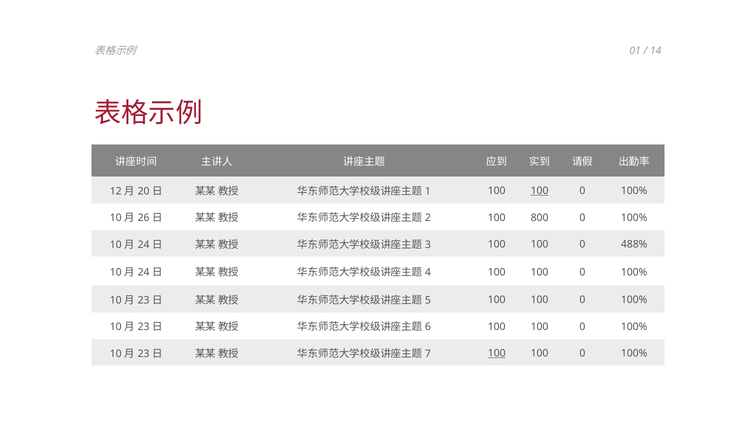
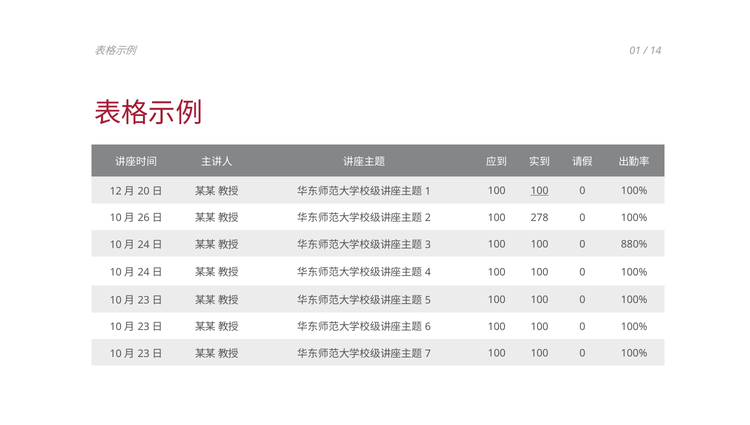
800: 800 -> 278
488%: 488% -> 880%
100 at (497, 354) underline: present -> none
